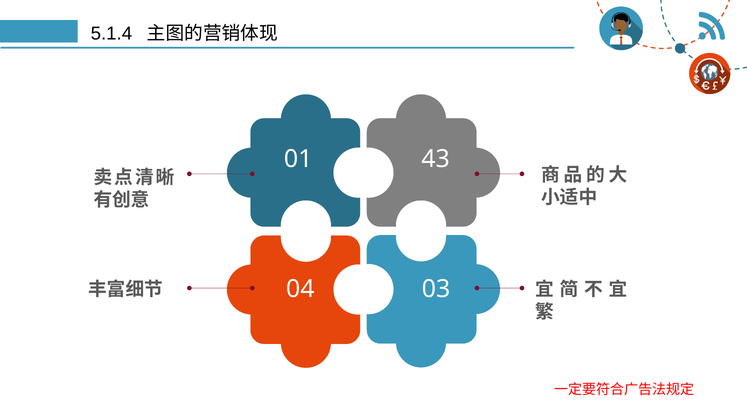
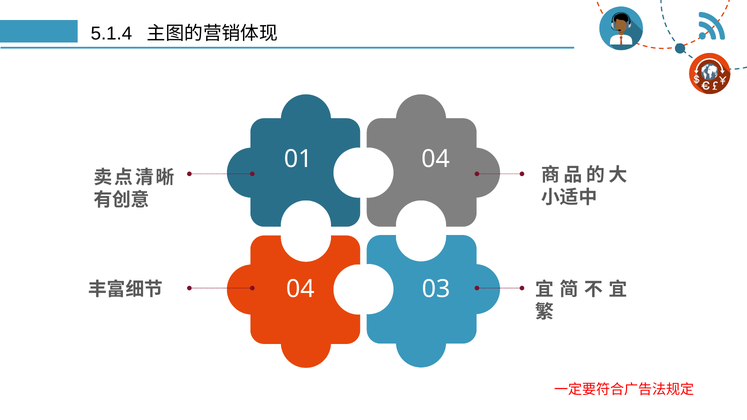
01 43: 43 -> 04
